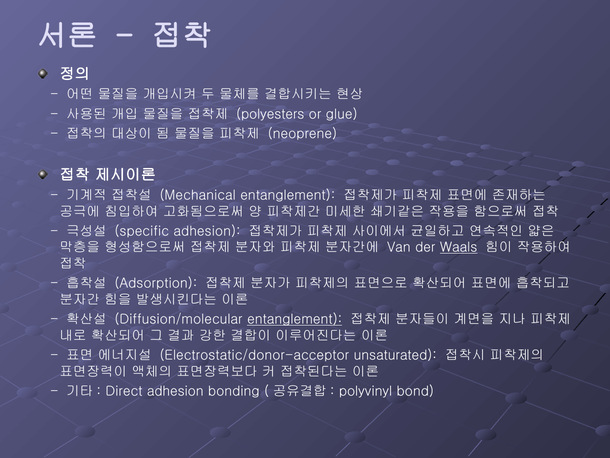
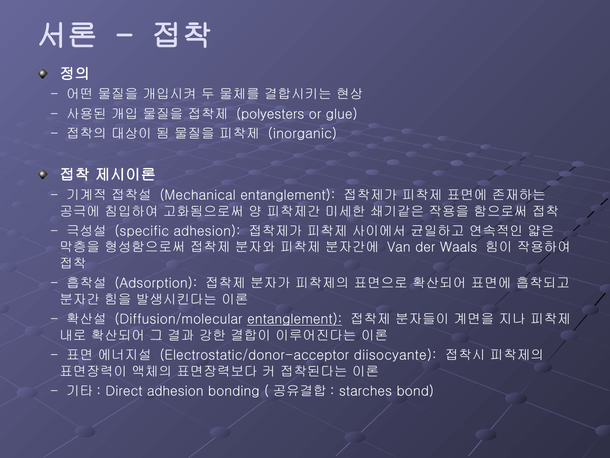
neoprene: neoprene -> inorganic
Waals underline: present -> none
unsaturated: unsaturated -> diisocyante
polyvinyl: polyvinyl -> starches
